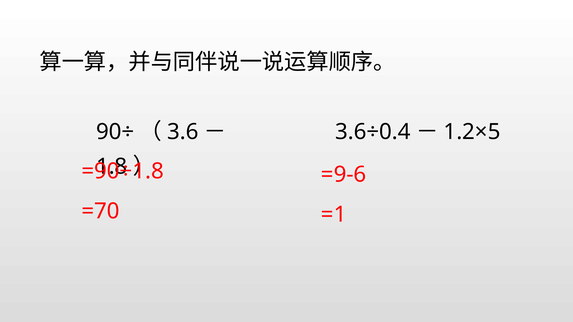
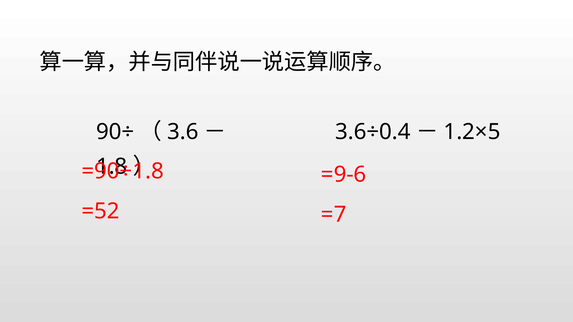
=70: =70 -> =52
=1: =1 -> =7
